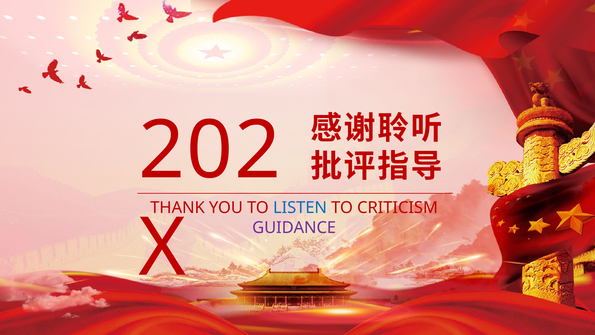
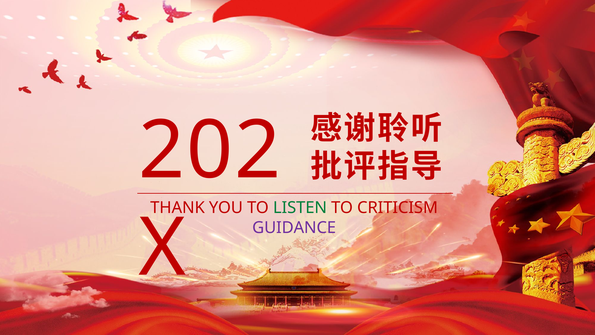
LISTEN colour: blue -> green
